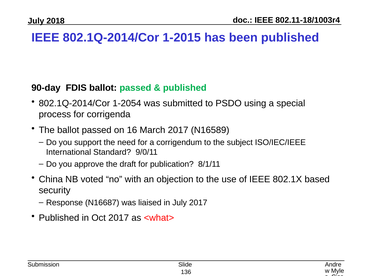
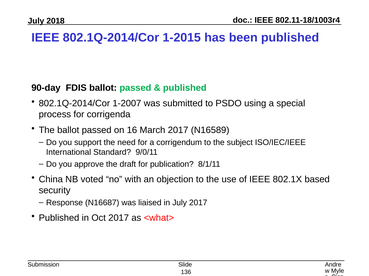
1-2054: 1-2054 -> 1-2007
